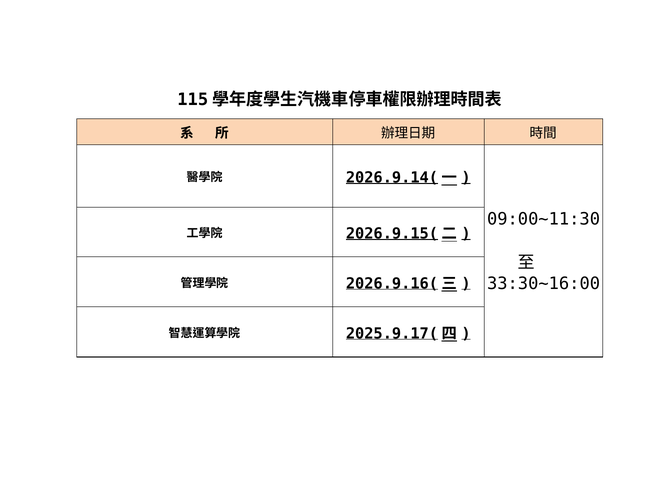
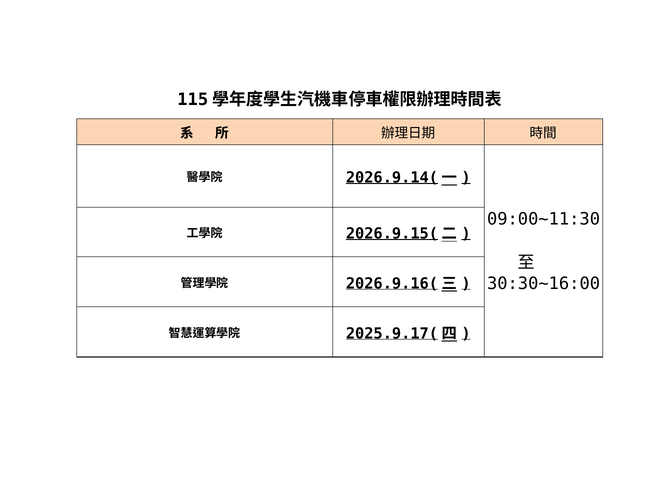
33:30~16:00: 33:30~16:00 -> 30:30~16:00
